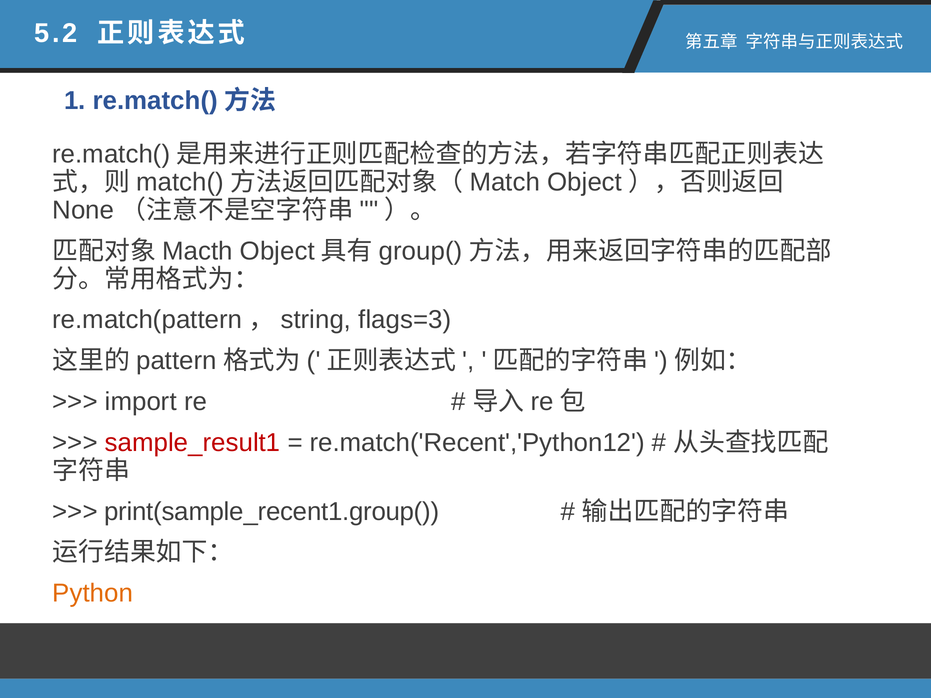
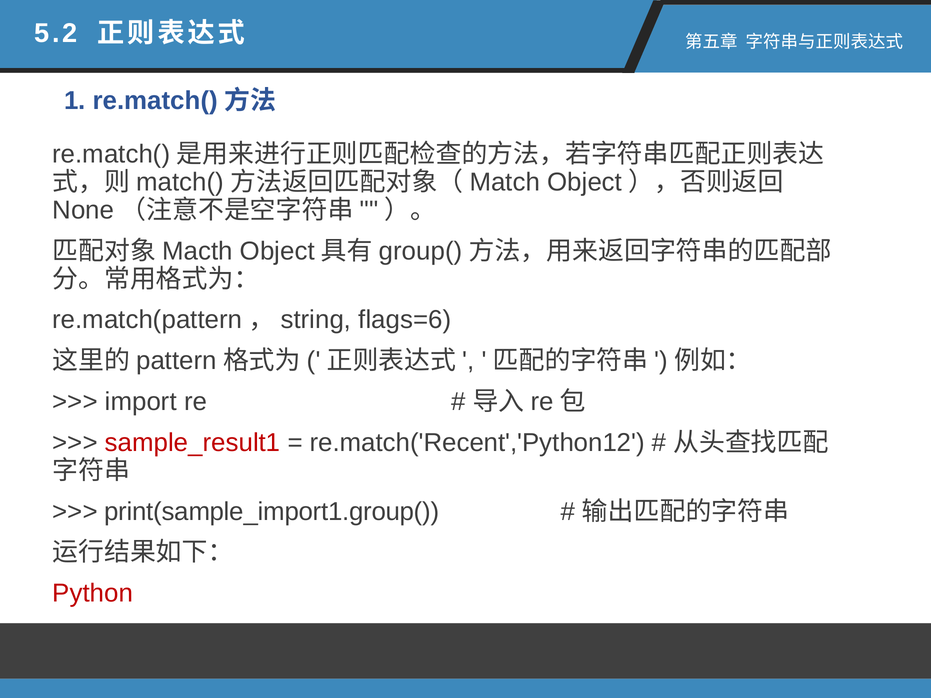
flags=3: flags=3 -> flags=6
print(sample_recent1.group(: print(sample_recent1.group( -> print(sample_import1.group(
Python colour: orange -> red
